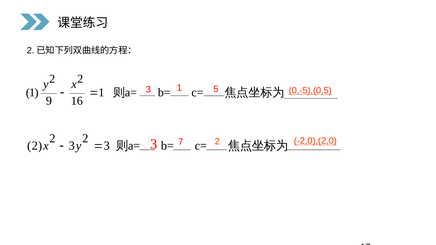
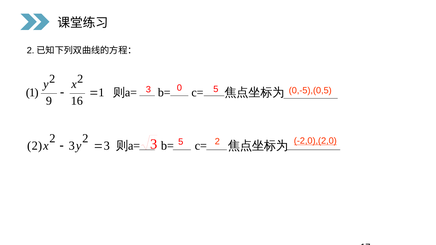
3 1: 1 -> 0
0,-5),(0,5 underline: present -> none
3 7: 7 -> 5
